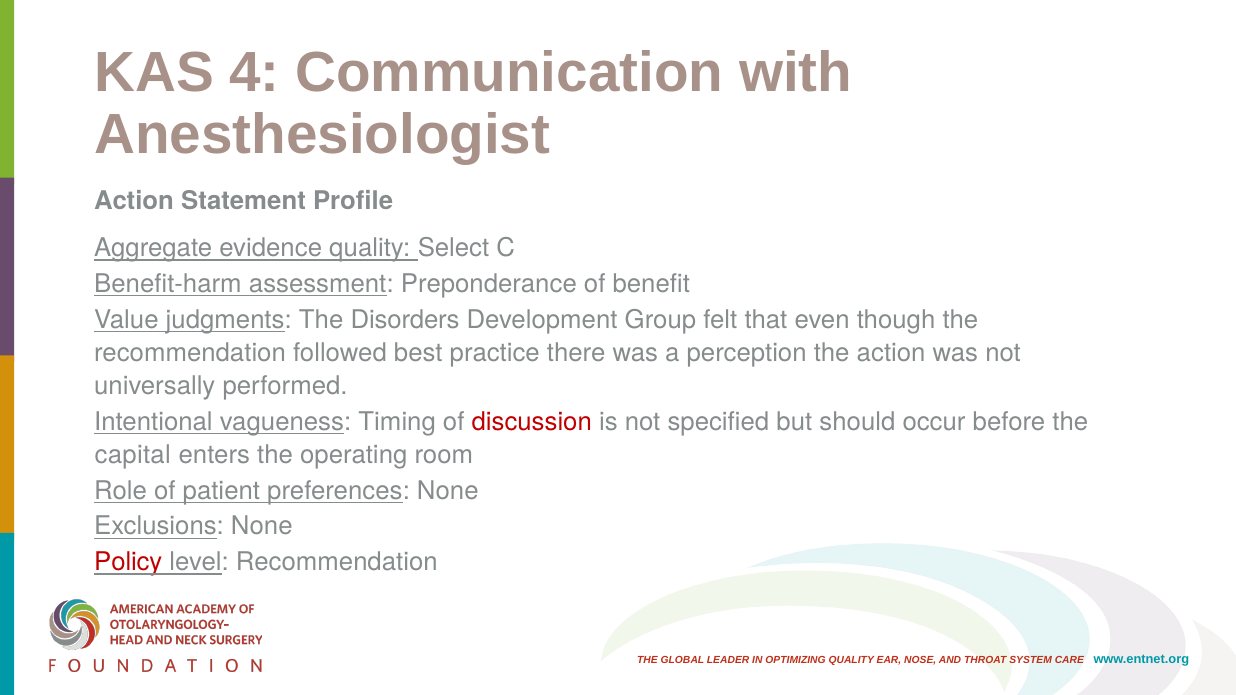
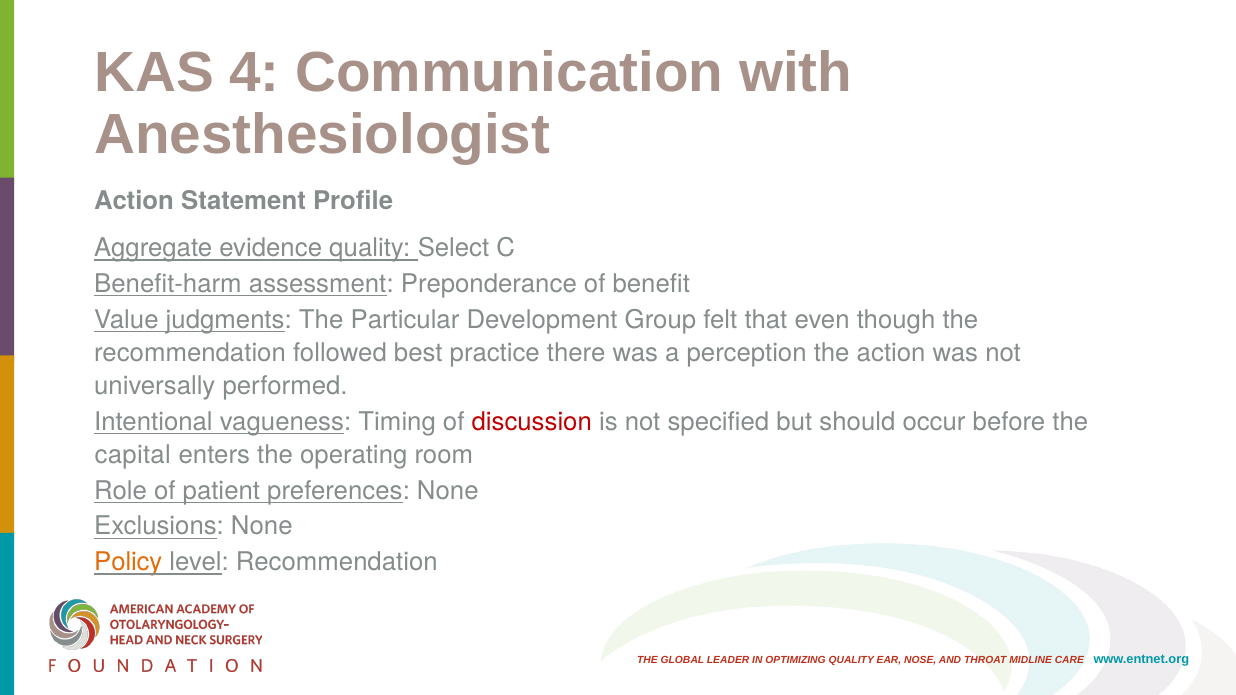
Disorders: Disorders -> Particular
Policy colour: red -> orange
SYSTEM: SYSTEM -> MIDLINE
